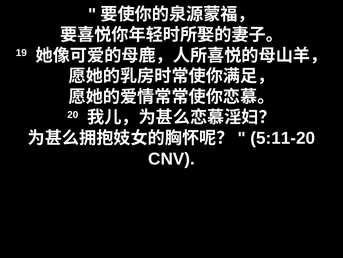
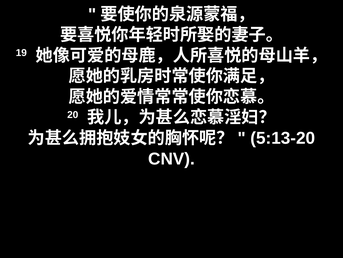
5:11-20: 5:11-20 -> 5:13-20
